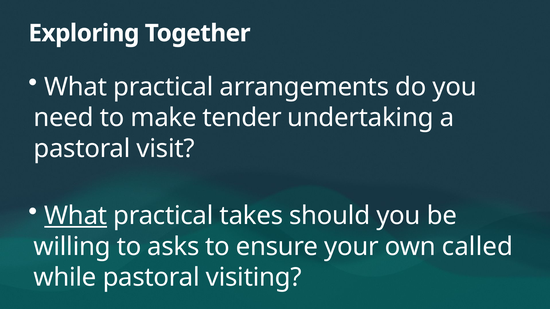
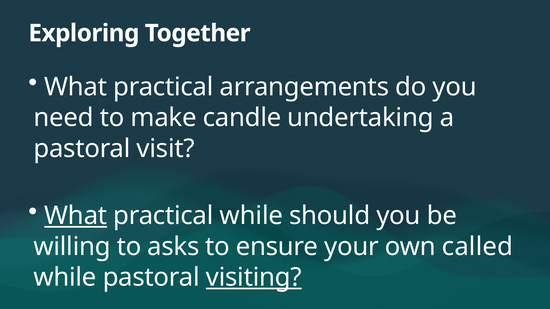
tender: tender -> candle
practical takes: takes -> while
visiting underline: none -> present
